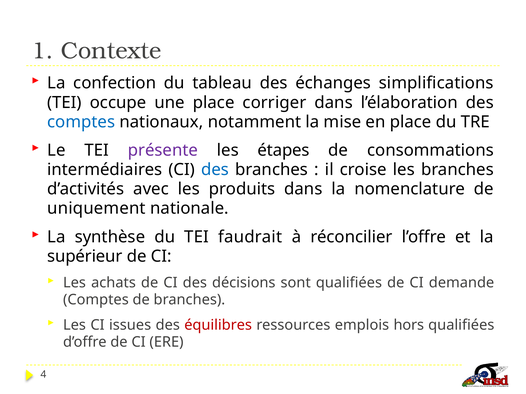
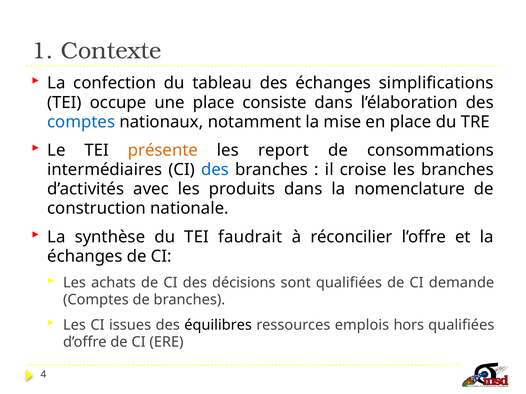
corriger: corriger -> consiste
présente colour: purple -> orange
étapes: étapes -> report
uniquement: uniquement -> construction
supérieur at (85, 257): supérieur -> échanges
équilibres colour: red -> black
